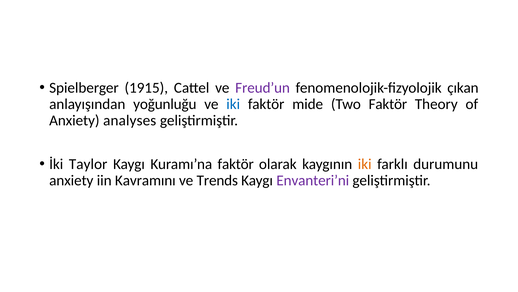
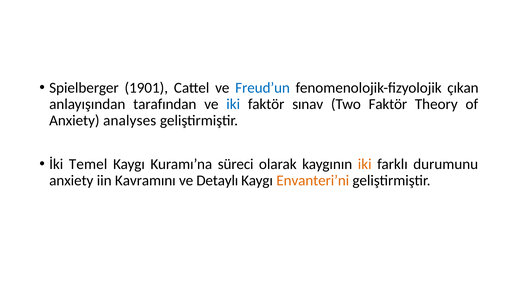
1915: 1915 -> 1901
Freud’un colour: purple -> blue
yoğunluğu: yoğunluğu -> tarafından
mide: mide -> sınav
Taylor: Taylor -> Temel
Kuramı’na faktör: faktör -> süreci
Trends: Trends -> Detaylı
Envanteri’ni colour: purple -> orange
